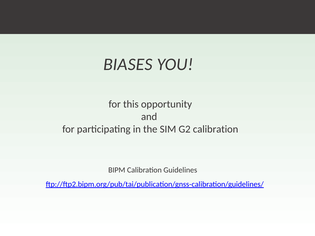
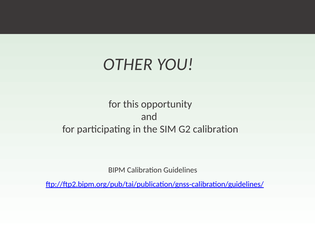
BIASES: BIASES -> OTHER
